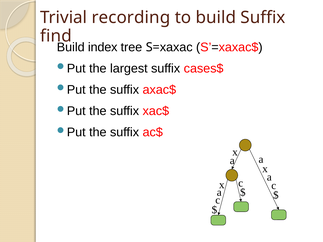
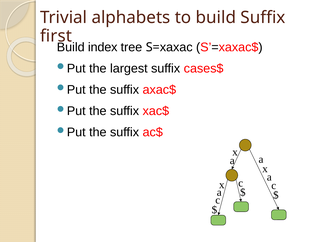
recording: recording -> alphabets
find: find -> first
